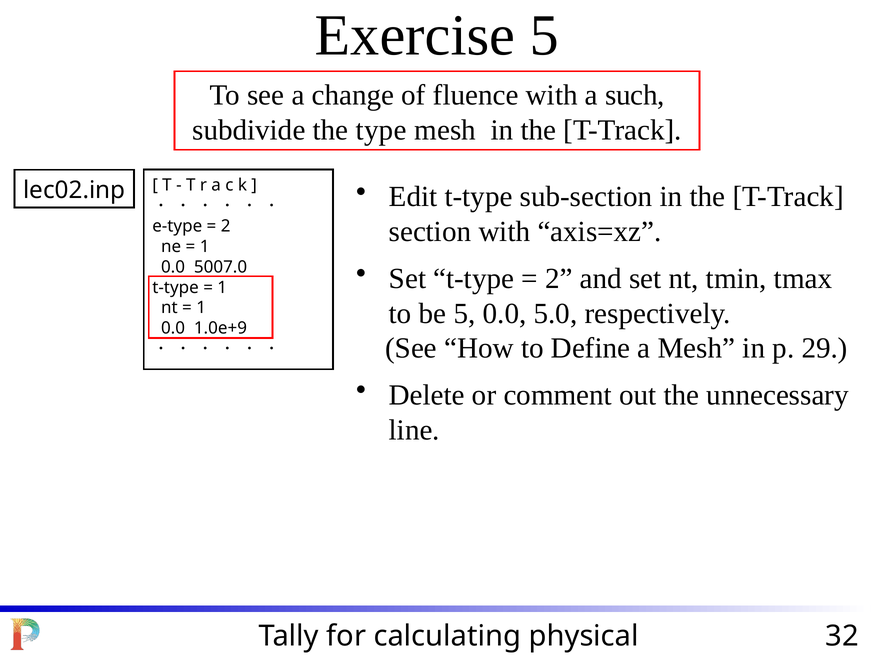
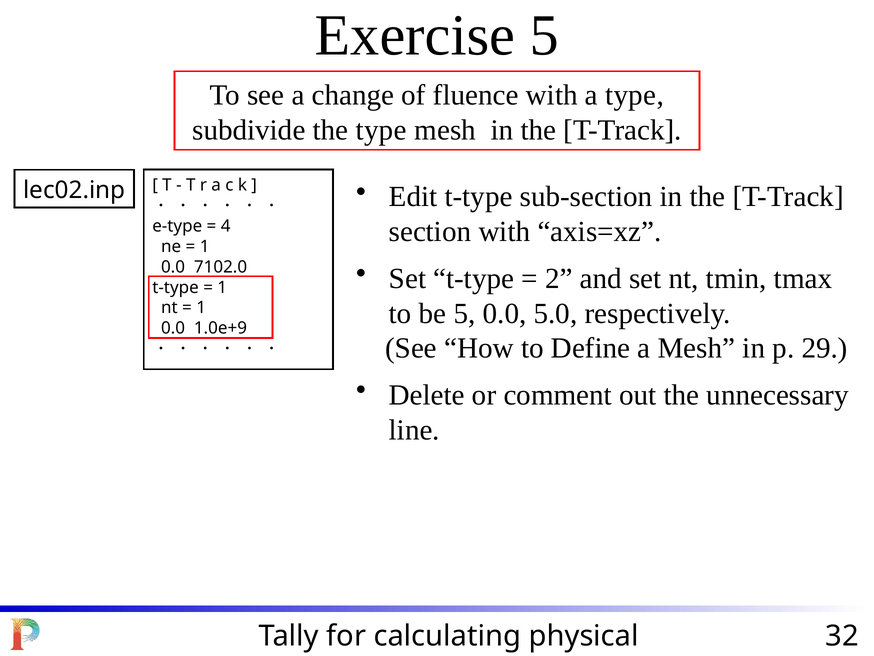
a such: such -> type
2 at (226, 226): 2 -> 4
5007.0: 5007.0 -> 7102.0
